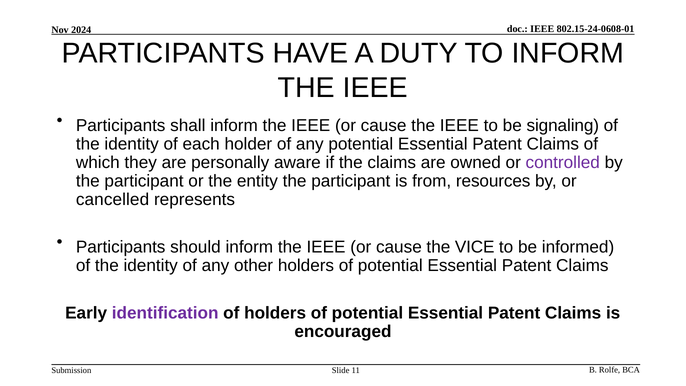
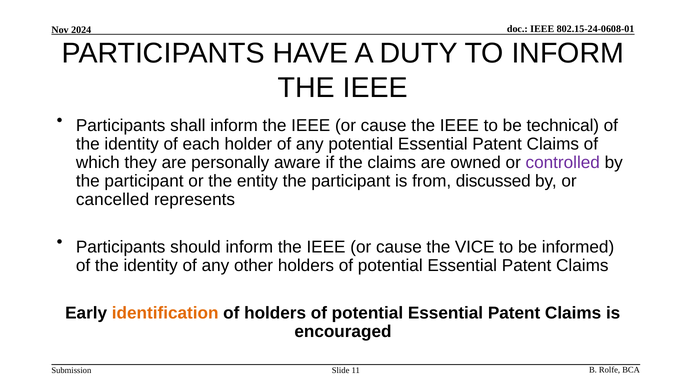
signaling: signaling -> technical
resources: resources -> discussed
identification colour: purple -> orange
